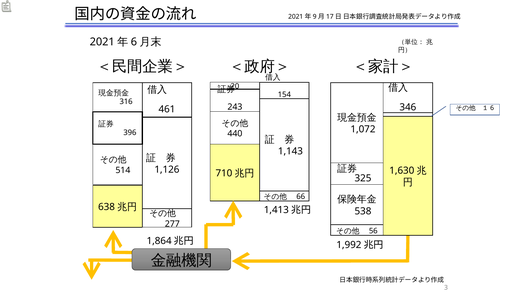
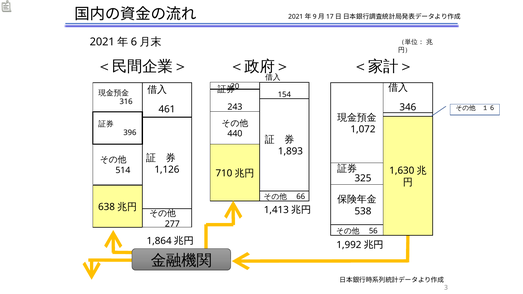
1,143: 1,143 -> 1,893
